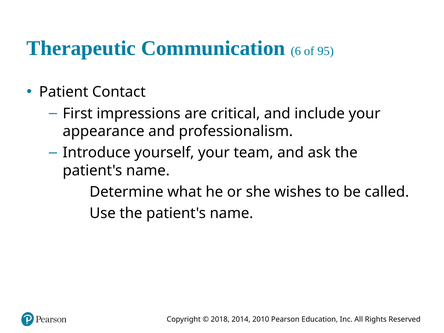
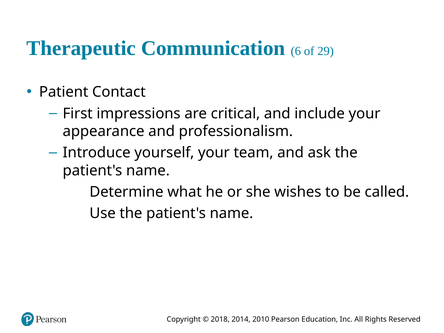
95: 95 -> 29
